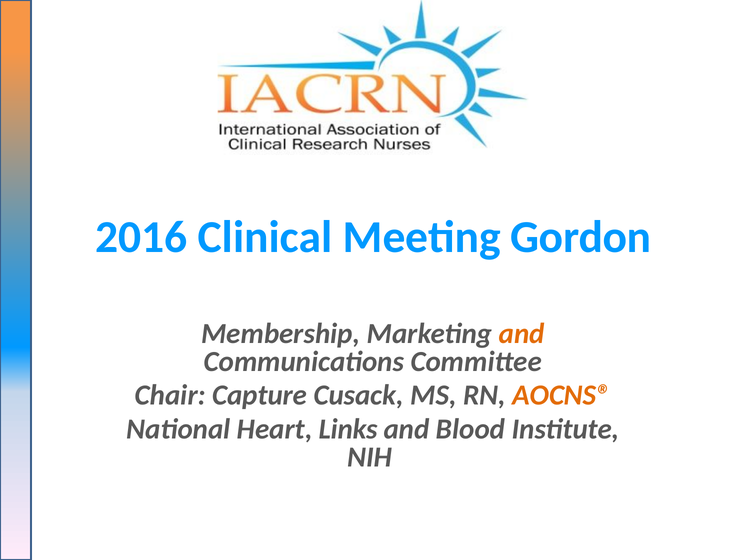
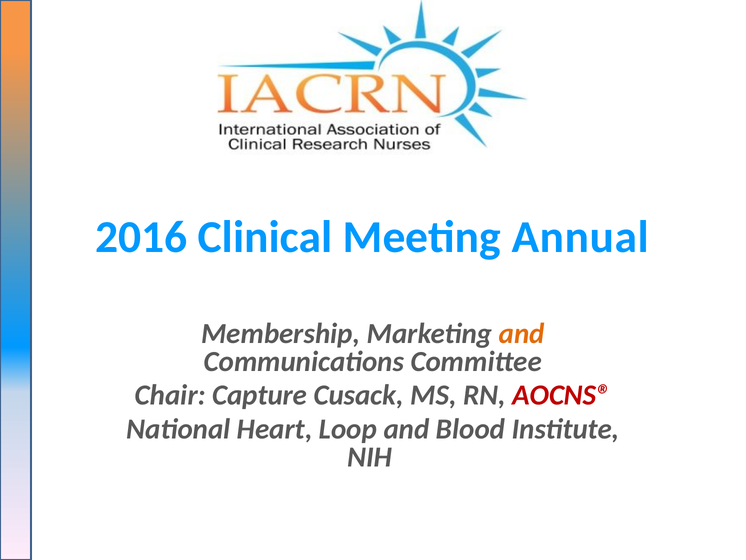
Gordon: Gordon -> Annual
AOCNS® colour: orange -> red
Links: Links -> Loop
